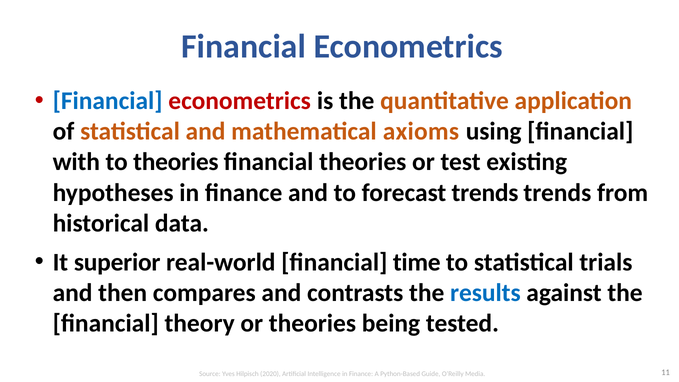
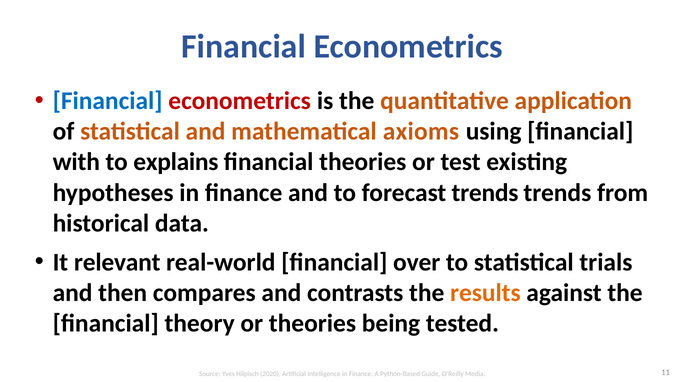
to theories: theories -> explains
superior: superior -> relevant
time: time -> over
results colour: blue -> orange
